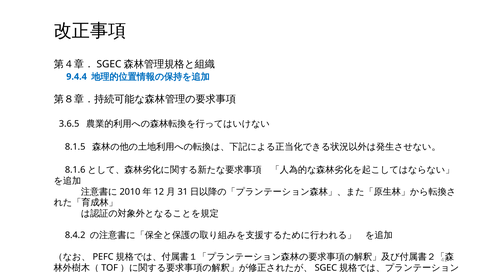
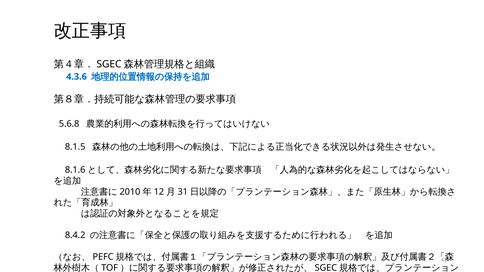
9.4.4: 9.4.4 -> 4.3.6
3.6.5: 3.6.5 -> 5.6.8
